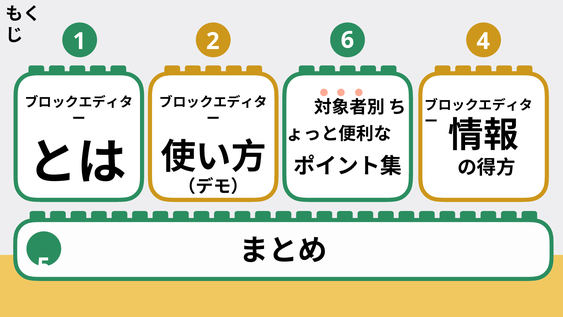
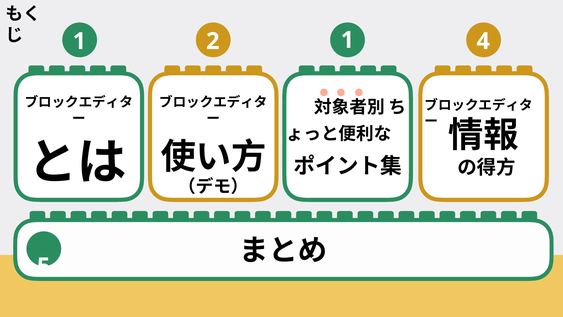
1 6: 6 -> 1
